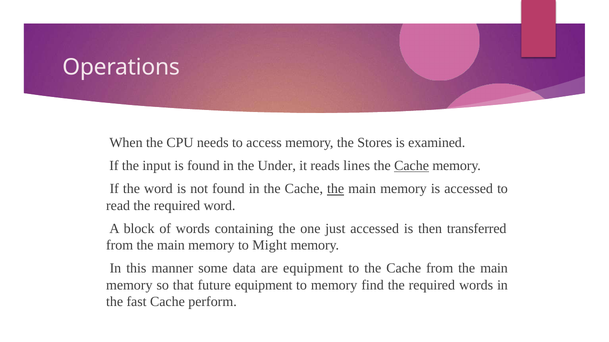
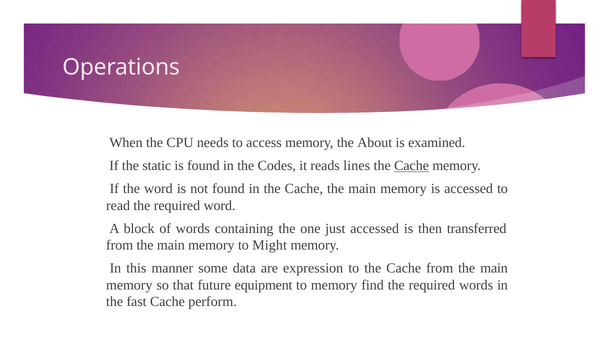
Stores: Stores -> About
input: input -> static
Under: Under -> Codes
the at (336, 189) underline: present -> none
are equipment: equipment -> expression
